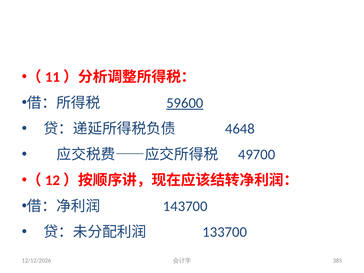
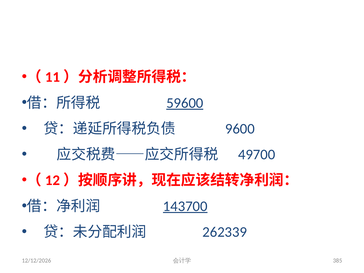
4648: 4648 -> 9600
143700 underline: none -> present
133700: 133700 -> 262339
